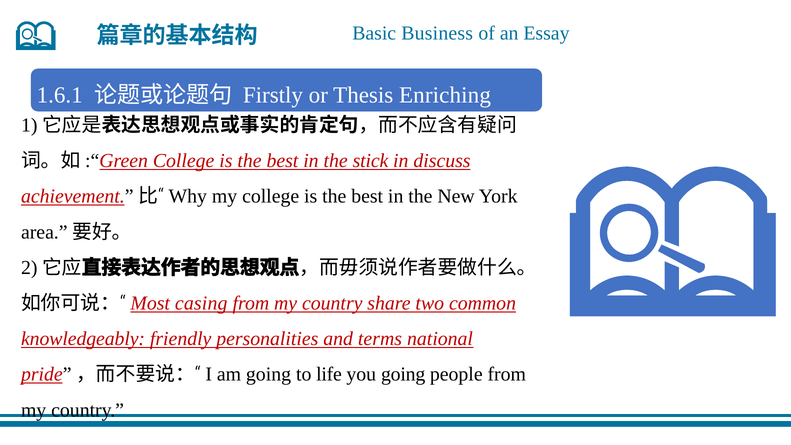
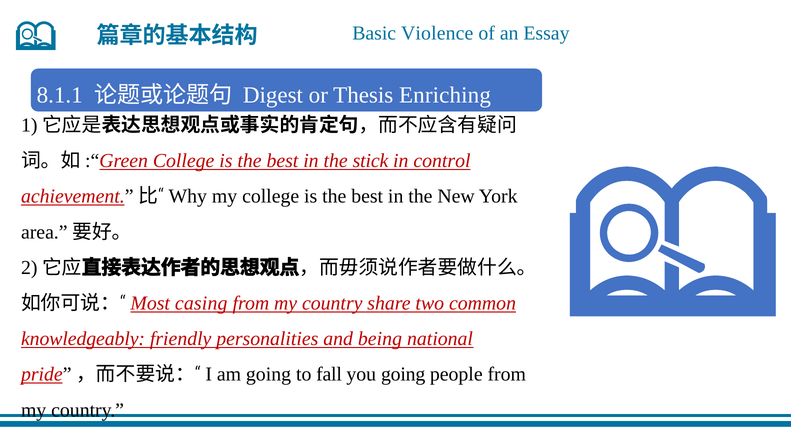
Business: Business -> Violence
1.6.1: 1.6.1 -> 8.1.1
Firstly: Firstly -> Digest
discuss: discuss -> control
terms: terms -> being
life: life -> fall
